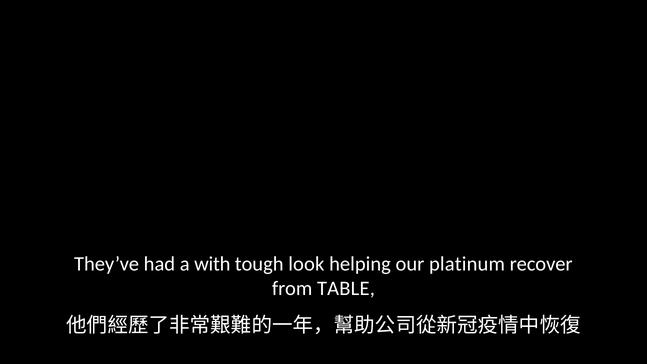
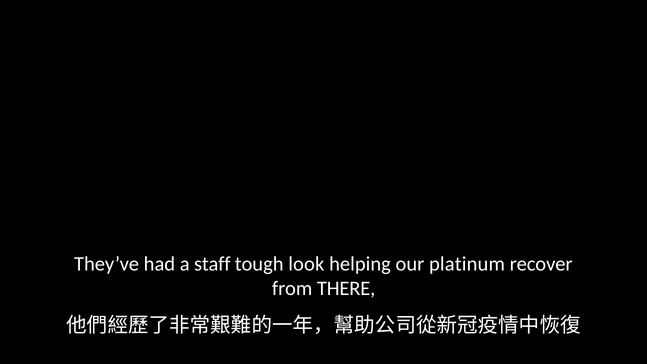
with: with -> staff
TABLE: TABLE -> THERE
